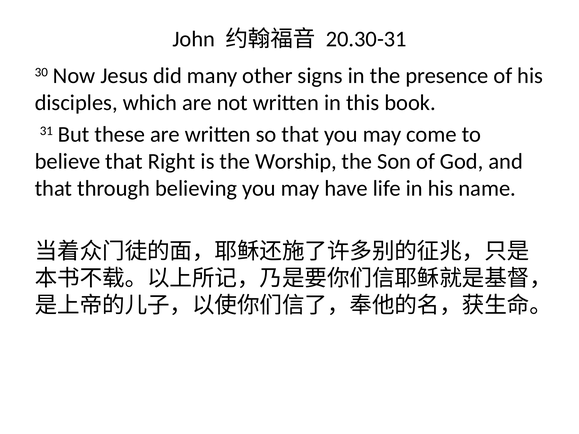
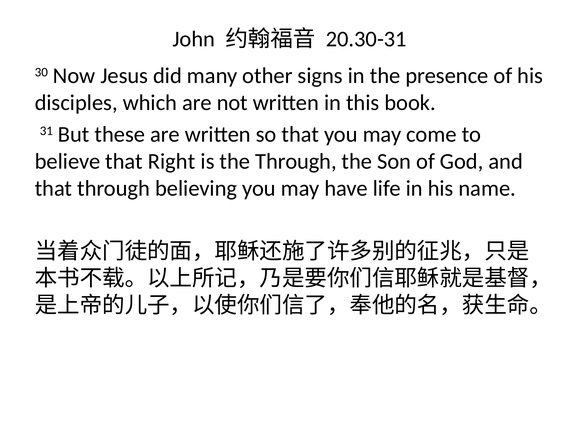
the Worship: Worship -> Through
